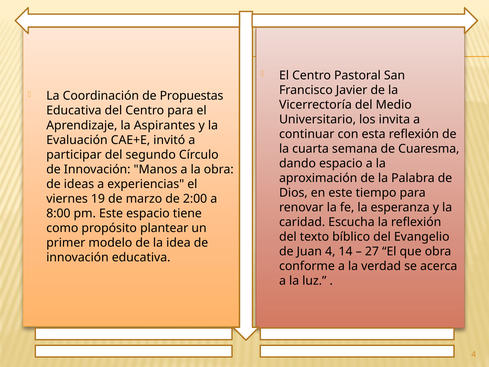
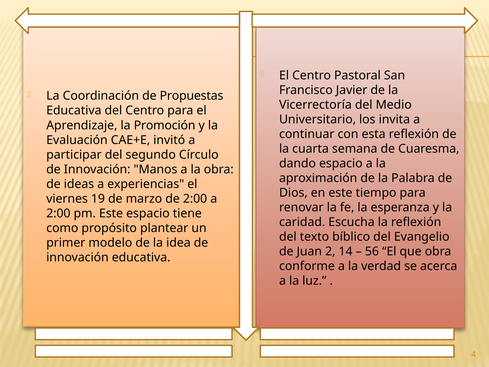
Aspirantes: Aspirantes -> Promoción
8:00 at (58, 213): 8:00 -> 2:00
Juan 4: 4 -> 2
27: 27 -> 56
